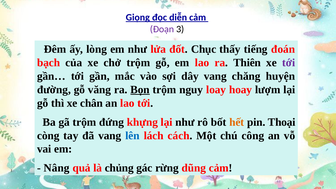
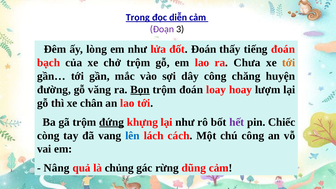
Giọng: Giọng -> Trọng
đốt Chục: Chục -> Đoán
Thiên: Thiên -> Chưa
tới at (289, 63) colour: purple -> orange
dây vang: vang -> công
trộm nguy: nguy -> đoán
đứng underline: none -> present
hết colour: orange -> purple
Thoại: Thoại -> Chiếc
